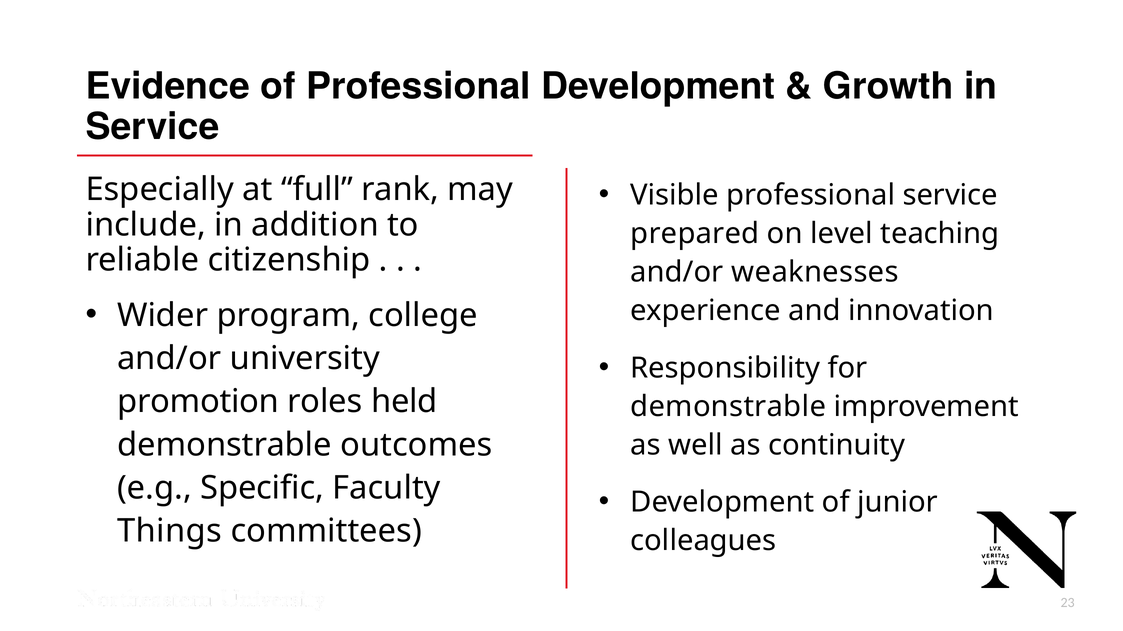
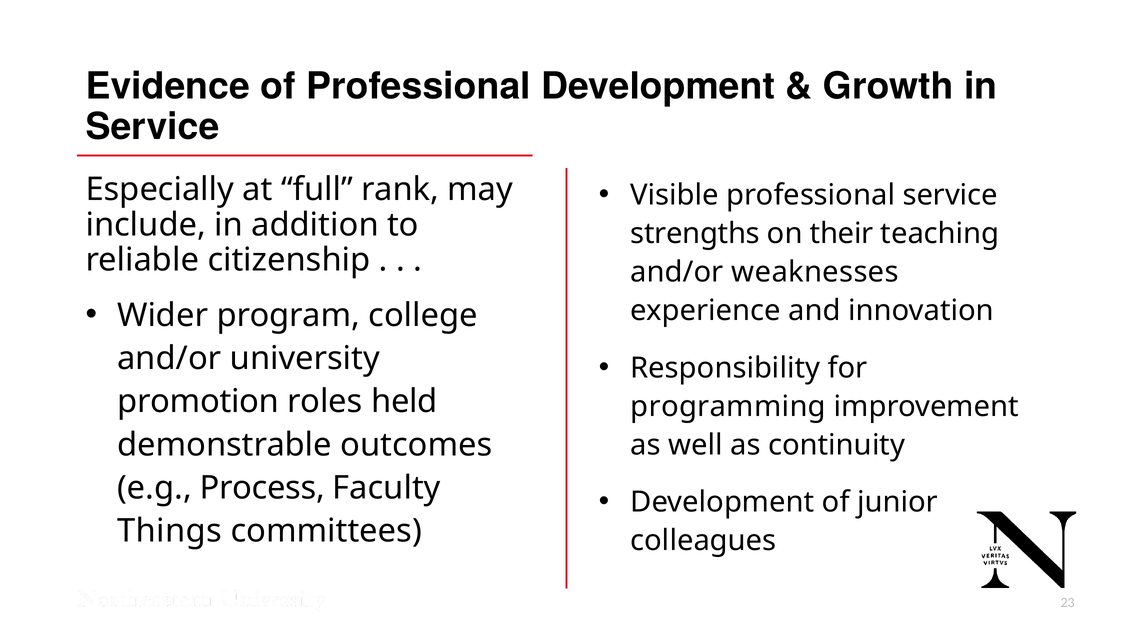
prepared: prepared -> strengths
level: level -> their
demonstrable at (728, 407): demonstrable -> programming
Specific: Specific -> Process
